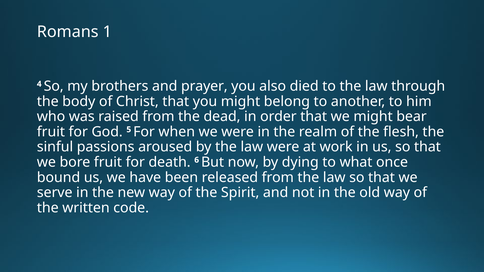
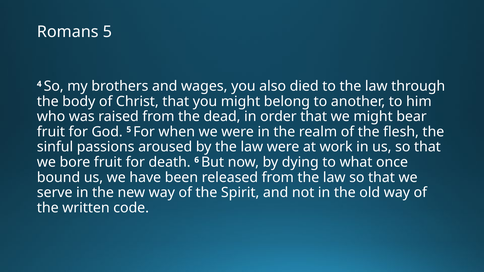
Romans 1: 1 -> 5
prayer: prayer -> wages
